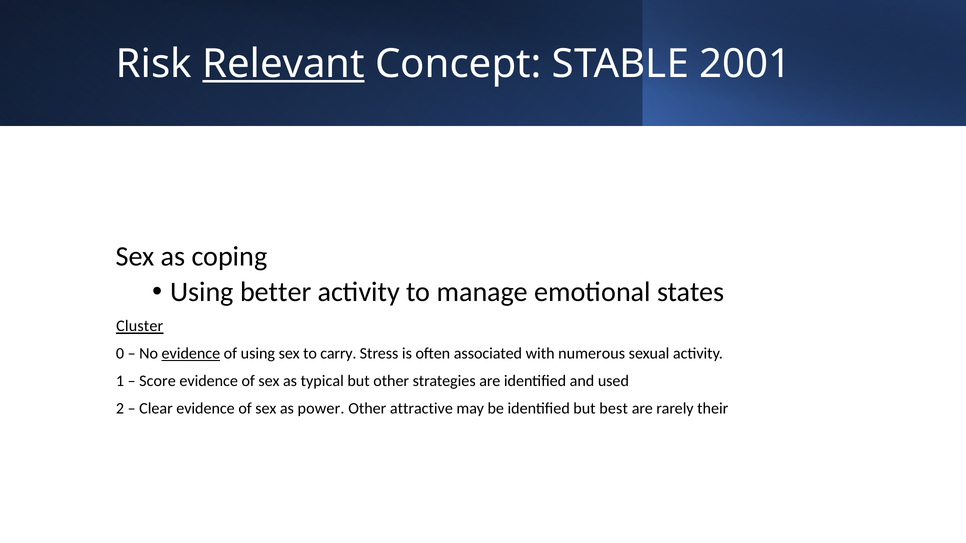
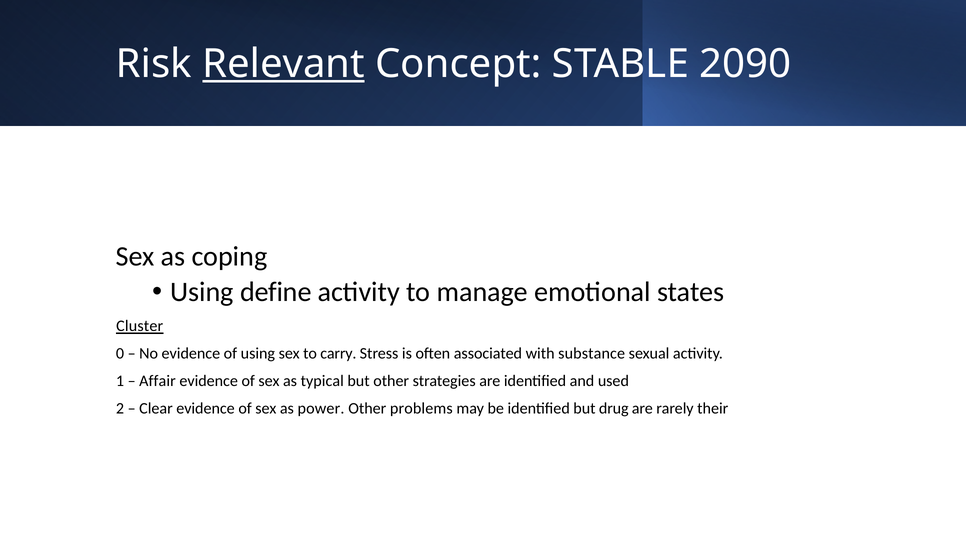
2001: 2001 -> 2090
better: better -> define
evidence at (191, 354) underline: present -> none
numerous: numerous -> substance
Score: Score -> Affair
attractive: attractive -> problems
best: best -> drug
